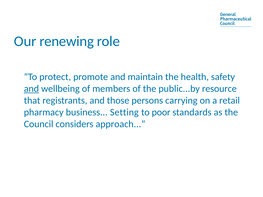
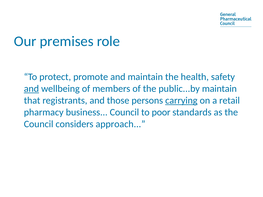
renewing: renewing -> premises
public...by resource: resource -> maintain
carrying underline: none -> present
business Setting: Setting -> Council
